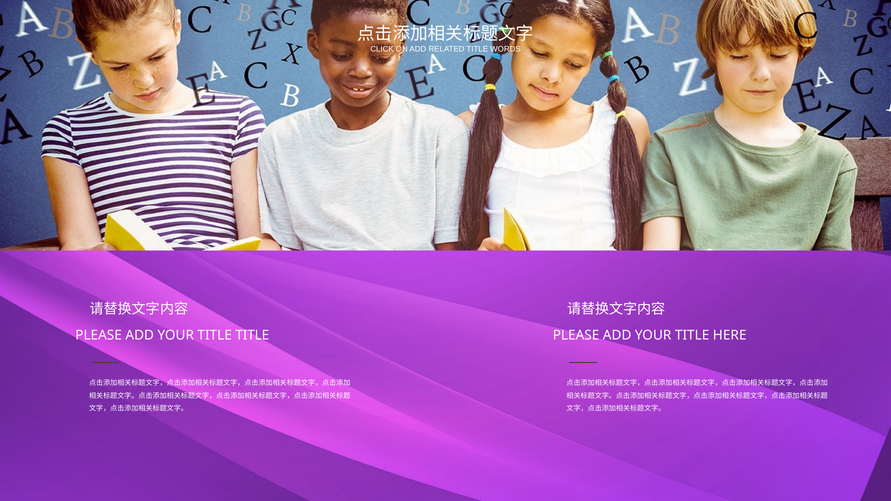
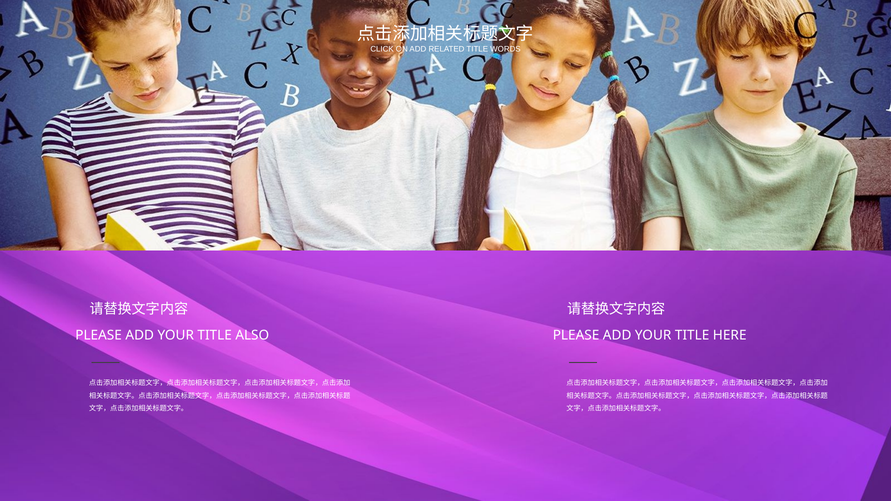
TITLE TITLE: TITLE -> ALSO
